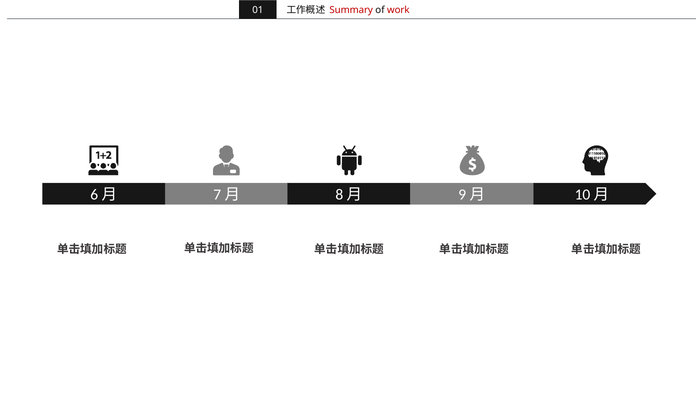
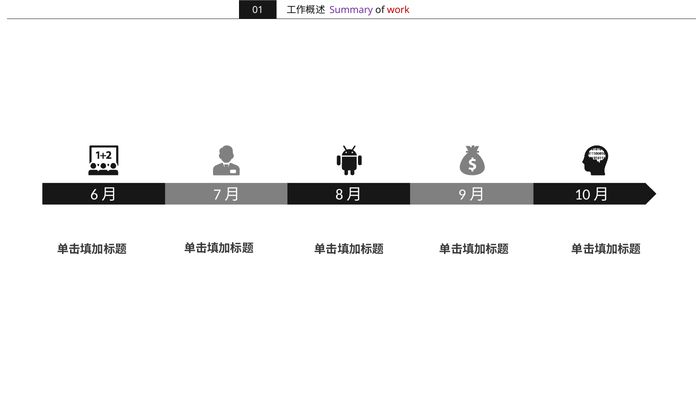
Summary colour: red -> purple
